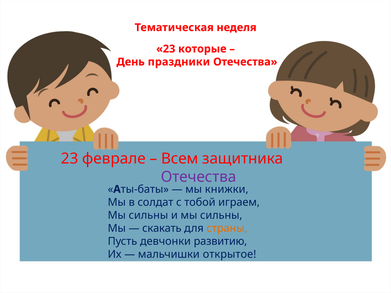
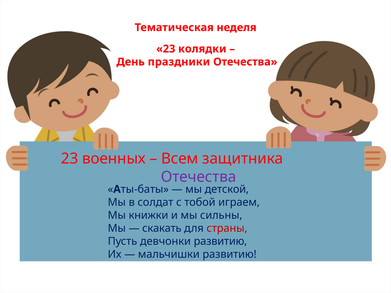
которые: которые -> колядки
феврале: феврале -> военных
книжки: книжки -> детской
сильны at (148, 215): сильны -> книжки
страны colour: orange -> red
мальчишки открытое: открытое -> развитию
